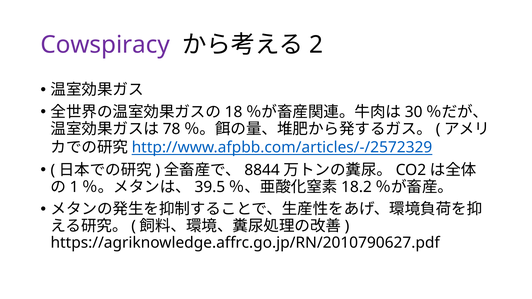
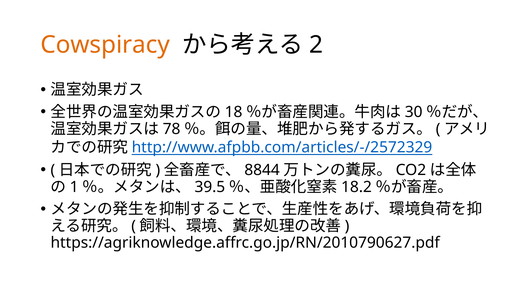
Cowspiracy colour: purple -> orange
